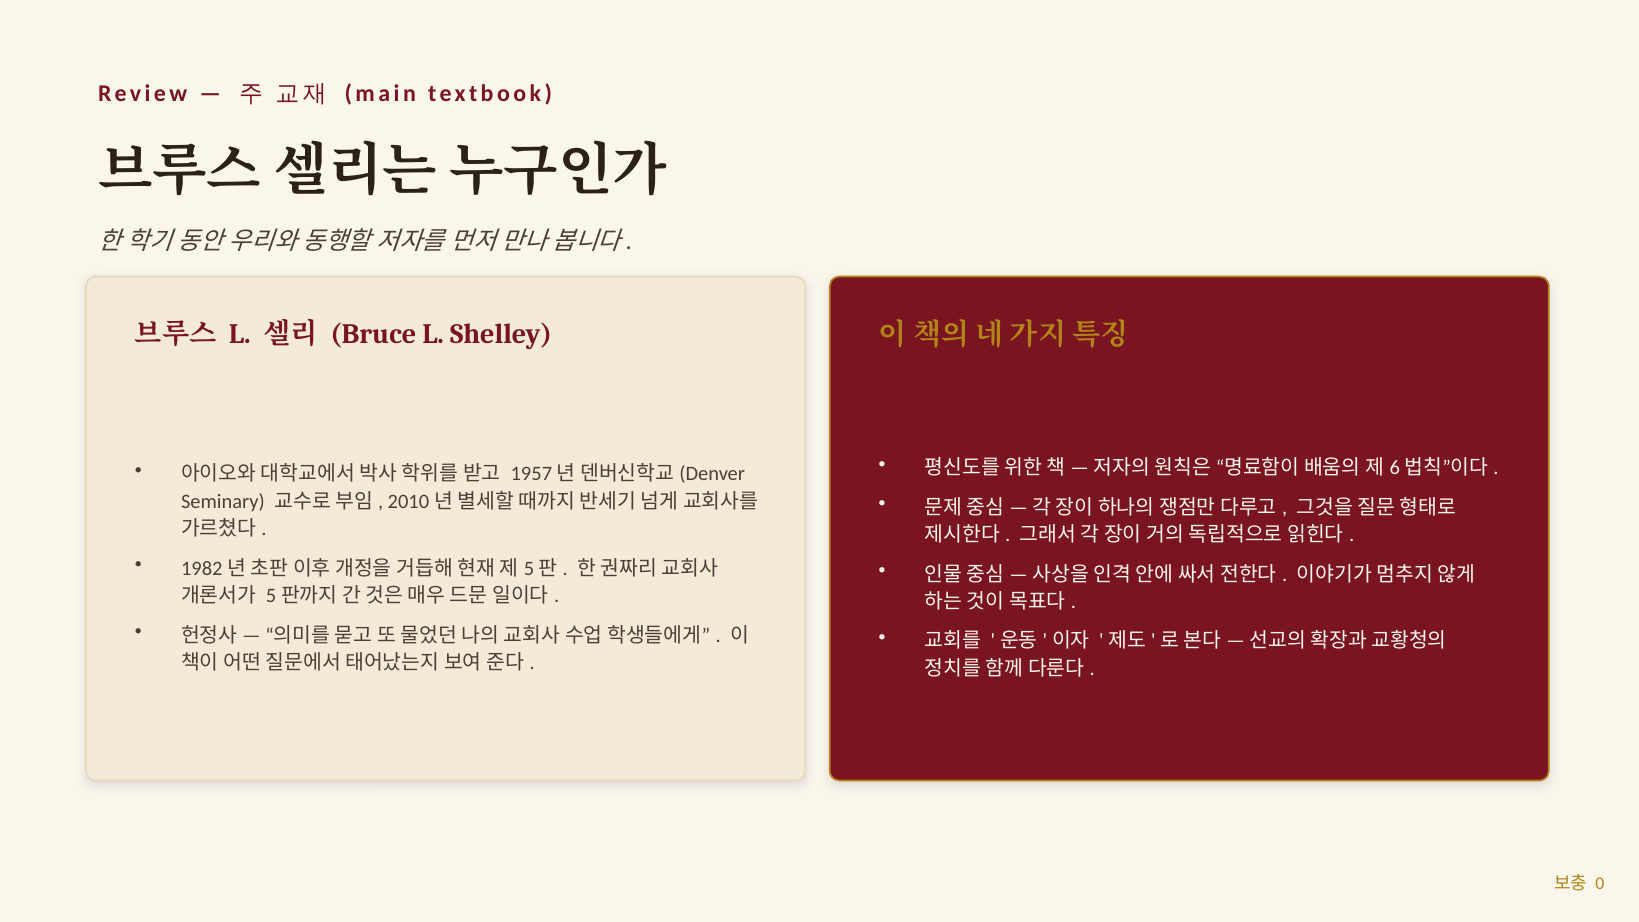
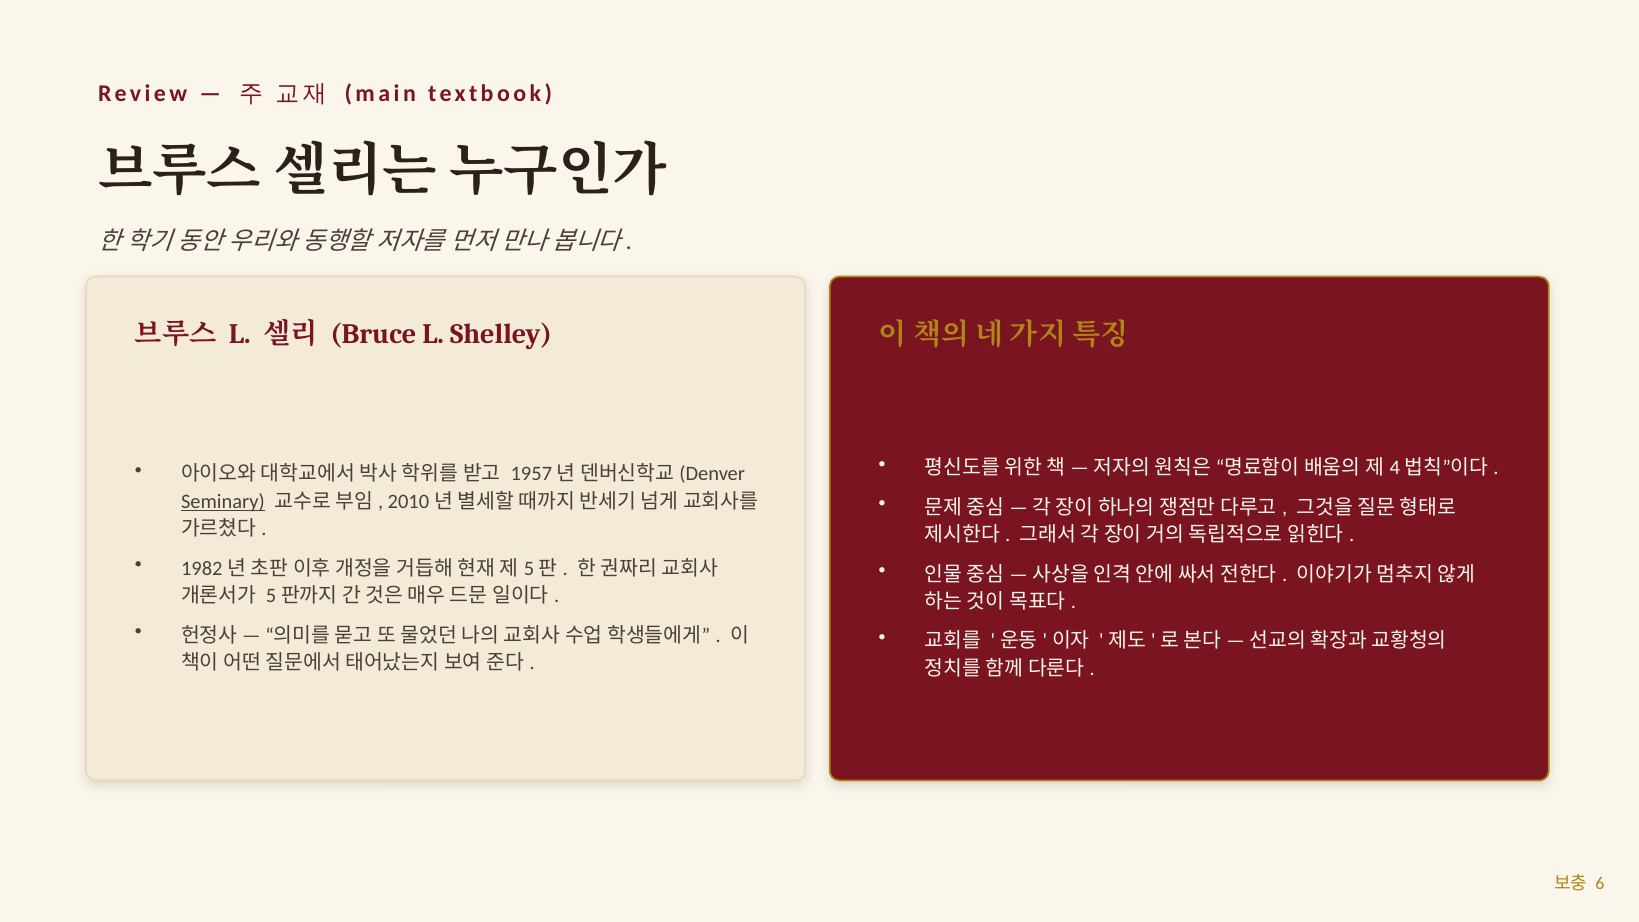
6: 6 -> 4
Seminary underline: none -> present
0: 0 -> 6
